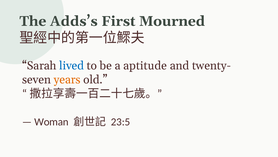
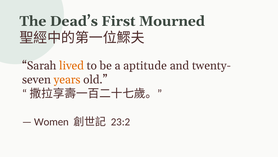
Adds’s: Adds’s -> Dead’s
lived colour: blue -> orange
Woman: Woman -> Women
23:5: 23:5 -> 23:2
